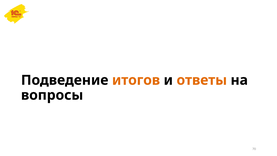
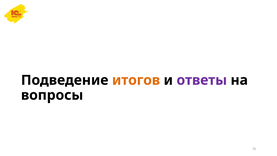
ответы colour: orange -> purple
